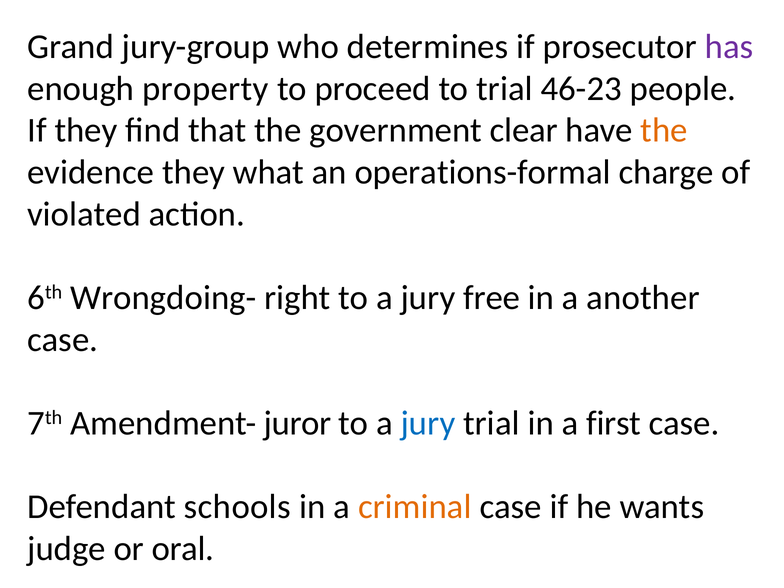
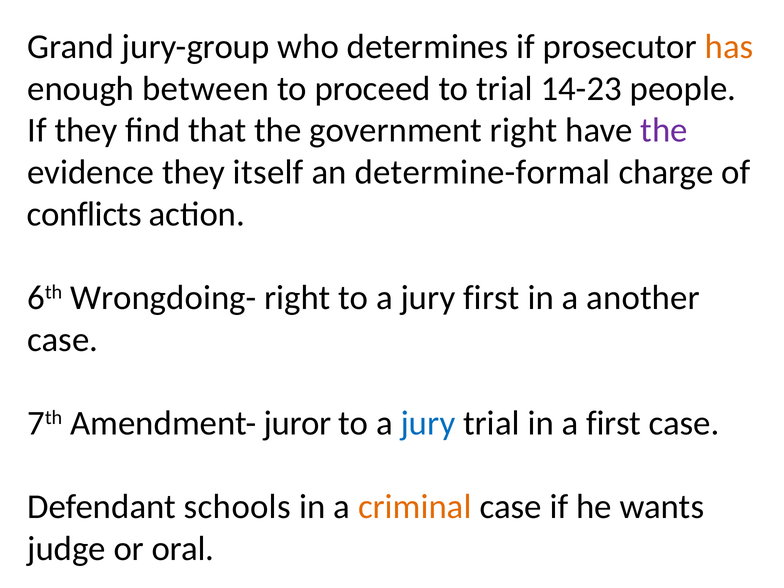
has colour: purple -> orange
property: property -> between
46-23: 46-23 -> 14-23
government clear: clear -> right
the at (664, 130) colour: orange -> purple
what: what -> itself
operations-formal: operations-formal -> determine-formal
violated: violated -> conflicts
jury free: free -> first
